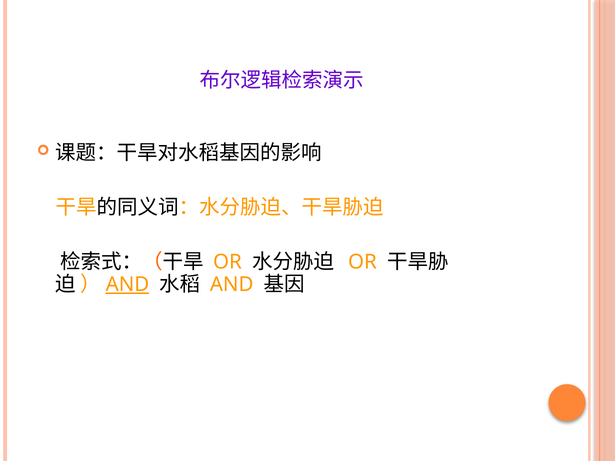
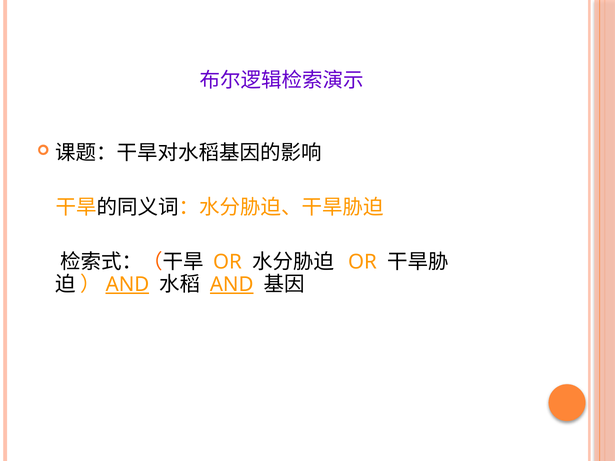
AND at (232, 284) underline: none -> present
